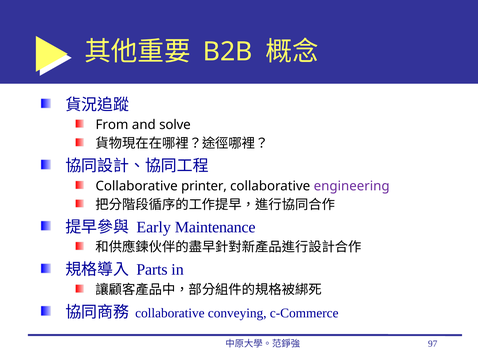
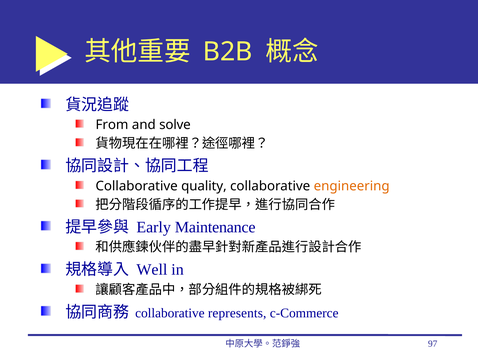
printer: printer -> quality
engineering colour: purple -> orange
Parts: Parts -> Well
conveying: conveying -> represents
